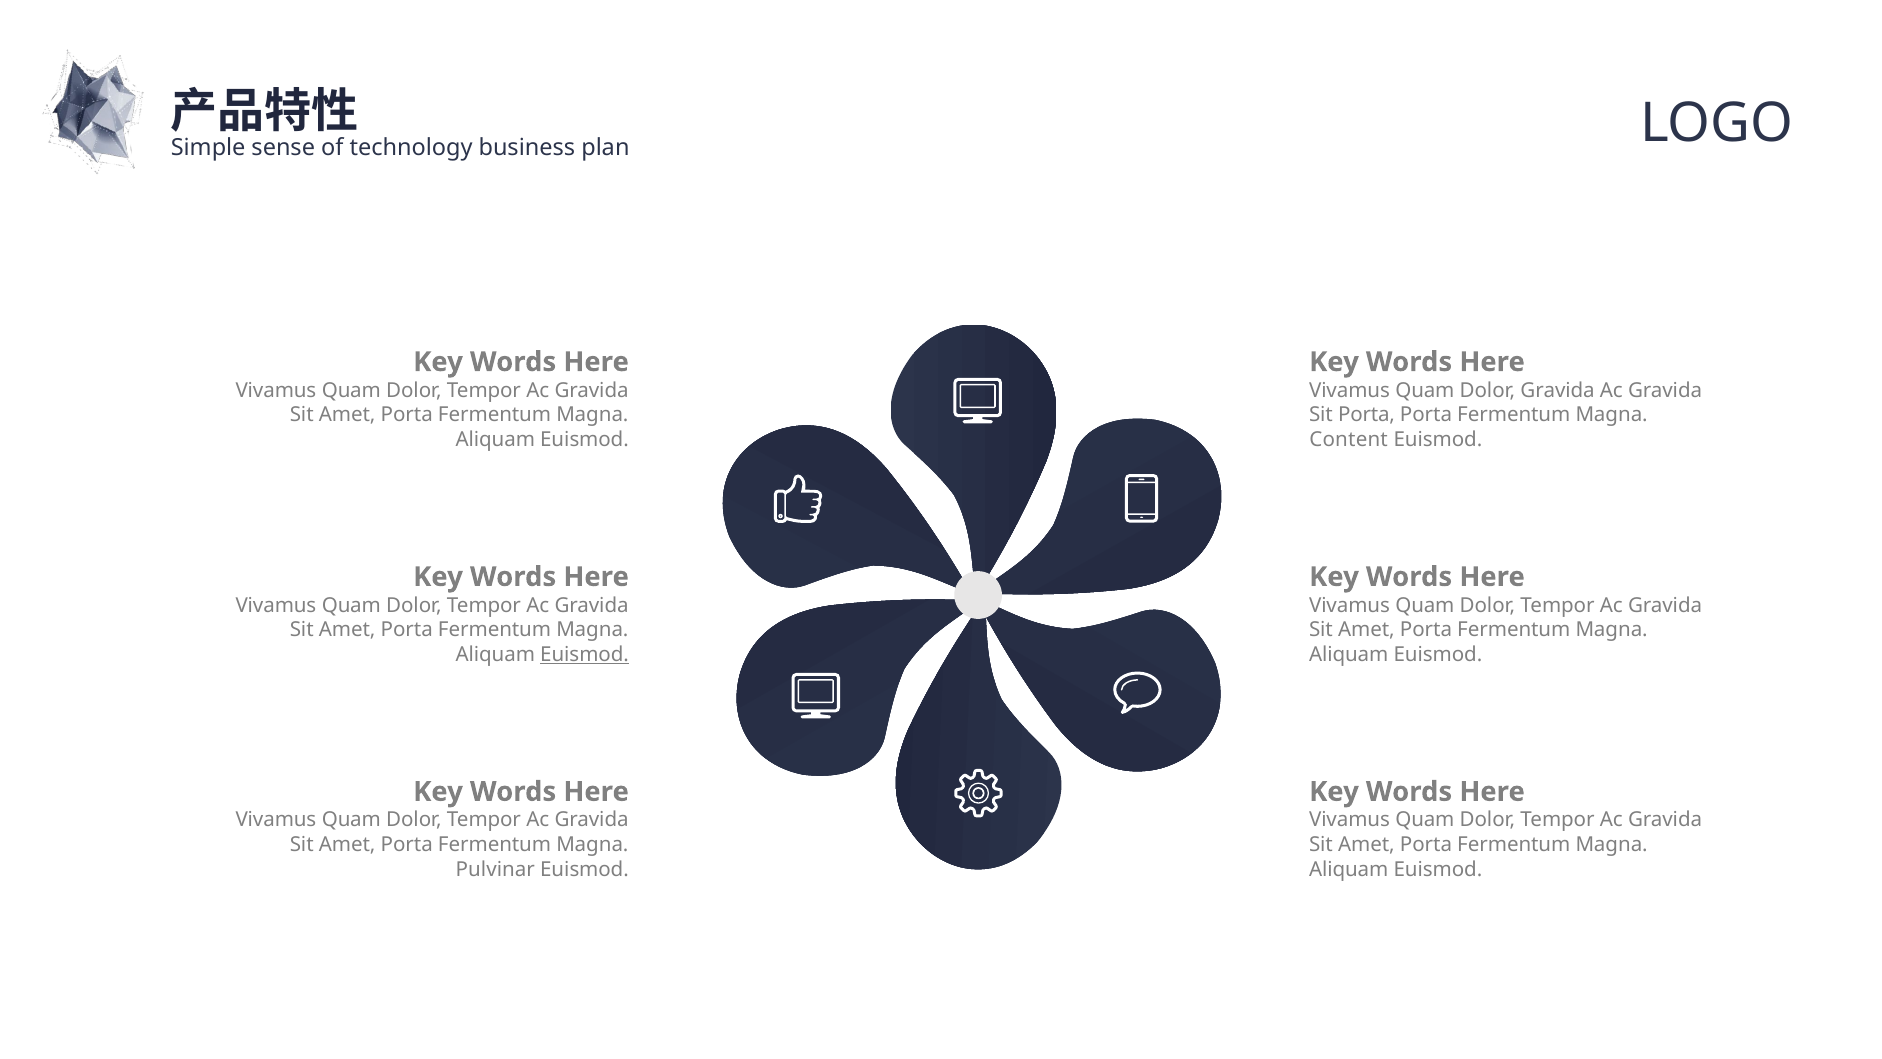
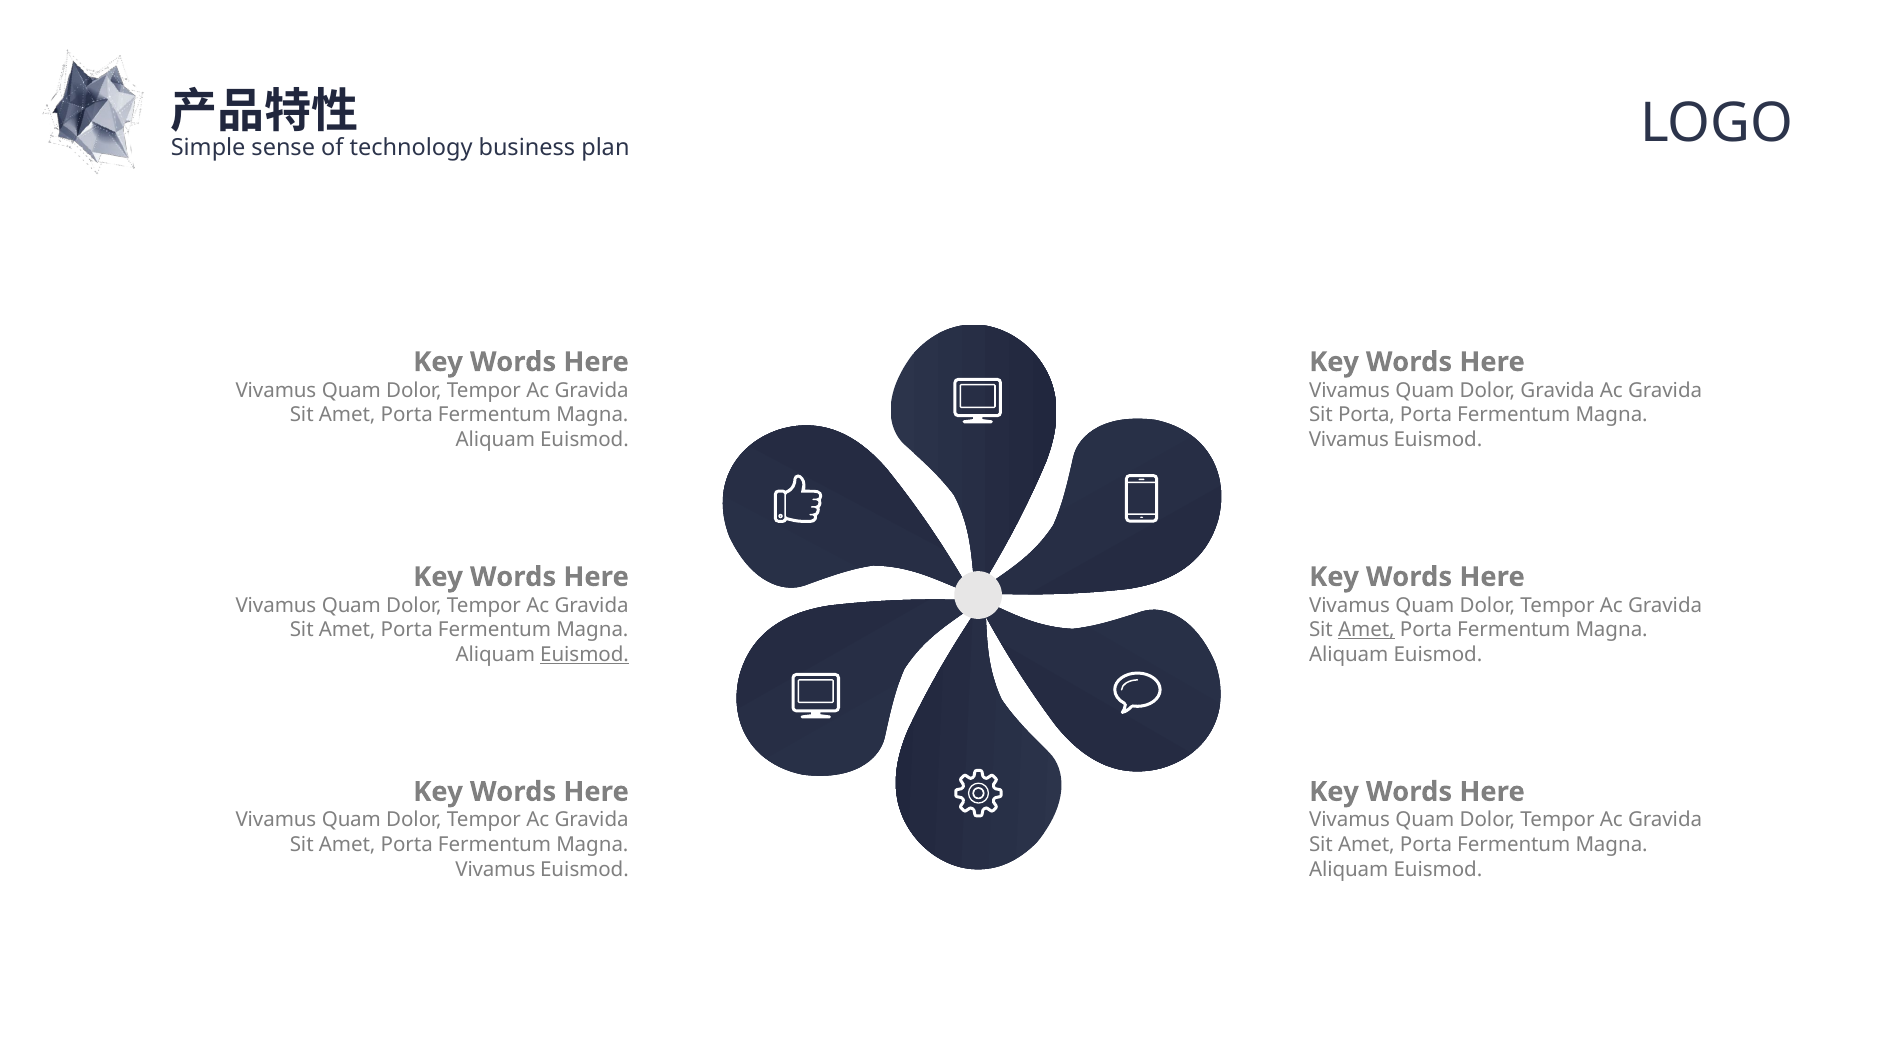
Content at (1349, 440): Content -> Vivamus
Amet at (1366, 630) underline: none -> present
Pulvinar at (495, 869): Pulvinar -> Vivamus
